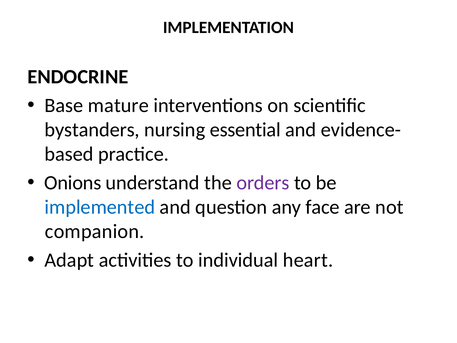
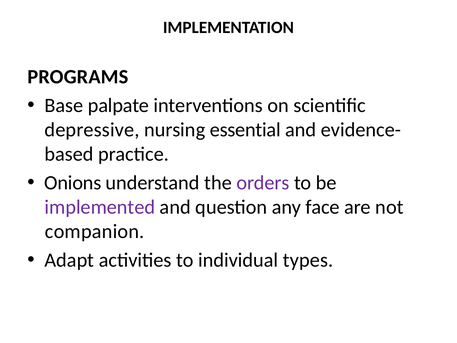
ENDOCRINE: ENDOCRINE -> PROGRAMS
mature: mature -> palpate
bystanders: bystanders -> depressive
implemented colour: blue -> purple
heart: heart -> types
